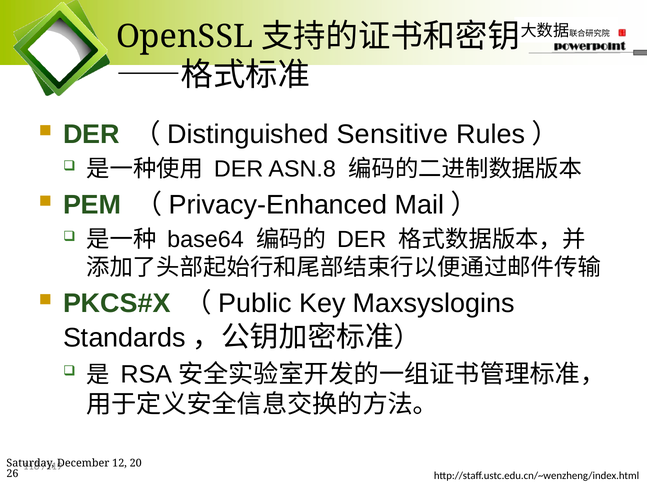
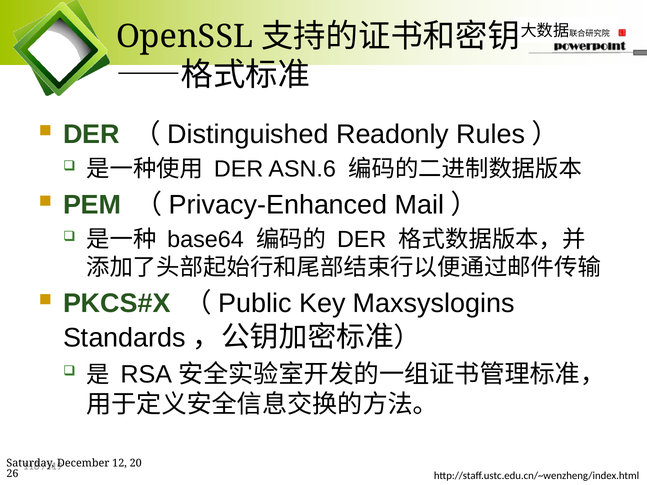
Sensitive: Sensitive -> Readonly
ASN.8: ASN.8 -> ASN.6
